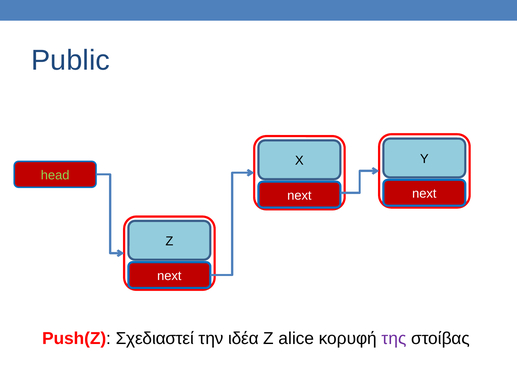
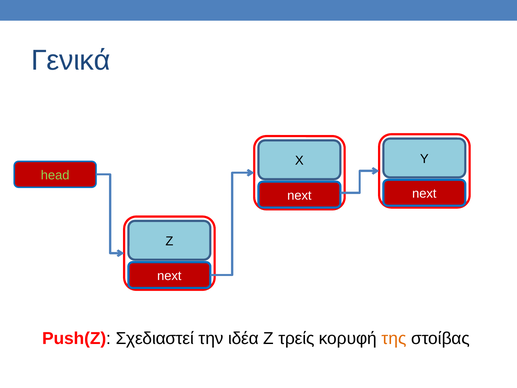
Public: Public -> Γενικά
alice: alice -> τρείς
της colour: purple -> orange
